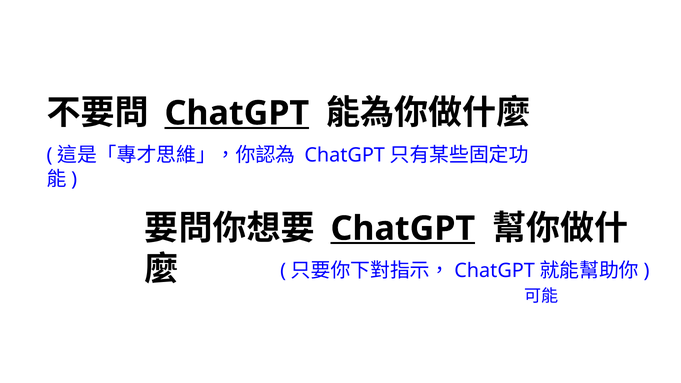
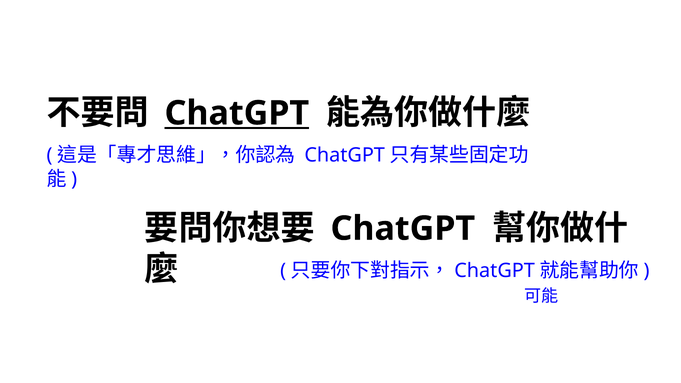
ChatGPT at (403, 229) underline: present -> none
